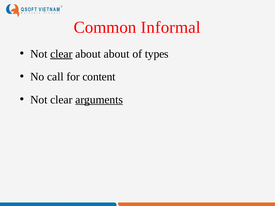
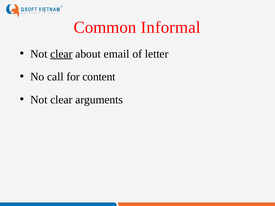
about about: about -> email
types: types -> letter
arguments underline: present -> none
